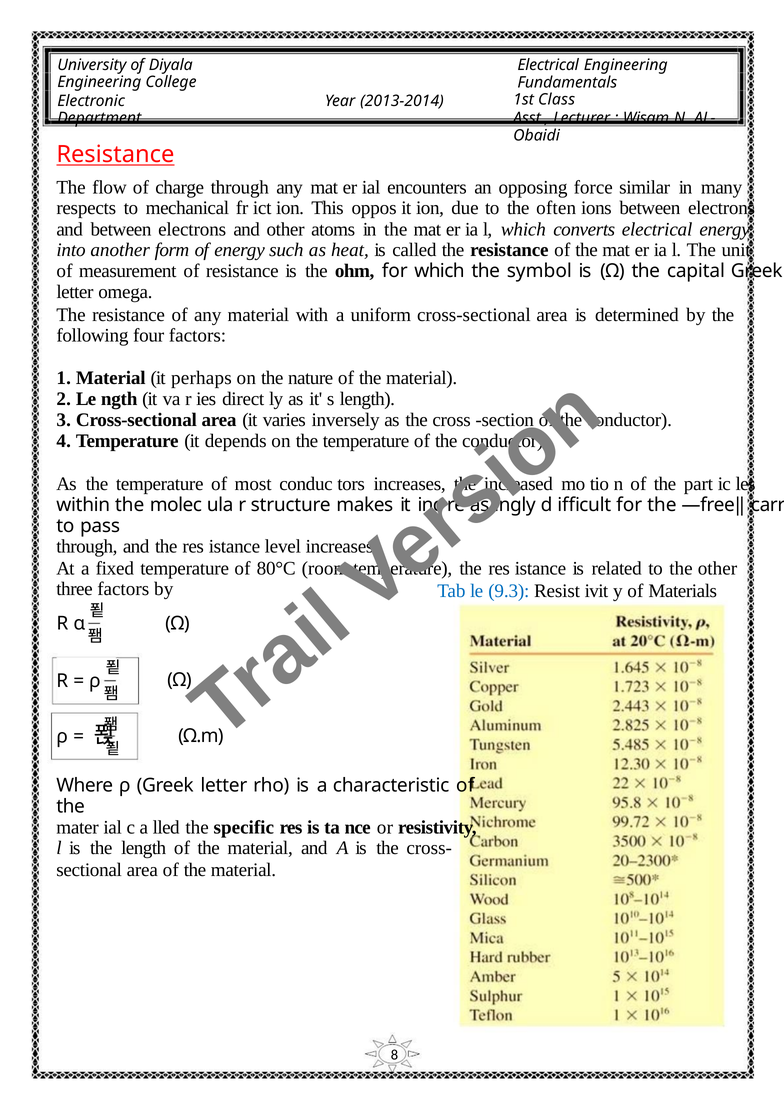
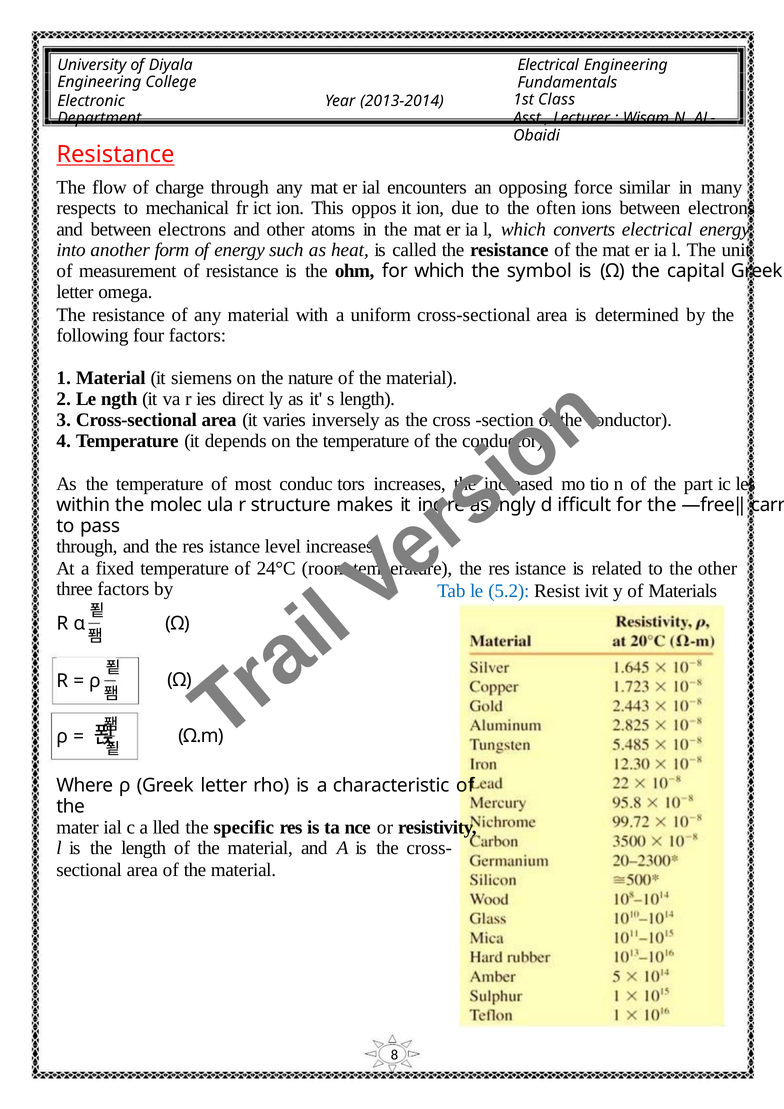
perhaps: perhaps -> siemens
80°C: 80°C -> 24°C
9.3: 9.3 -> 5.2
